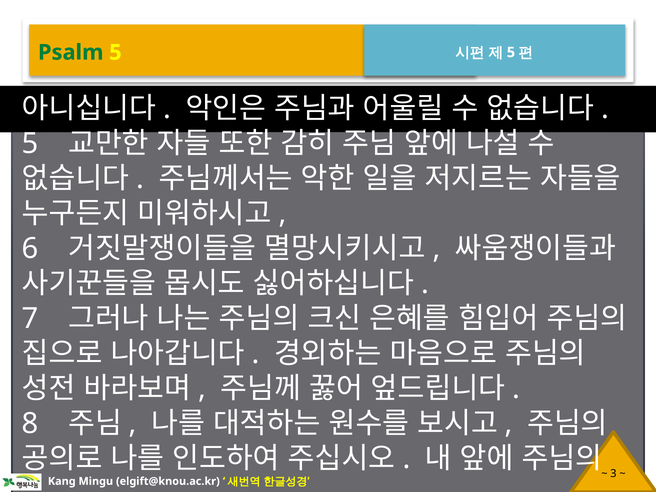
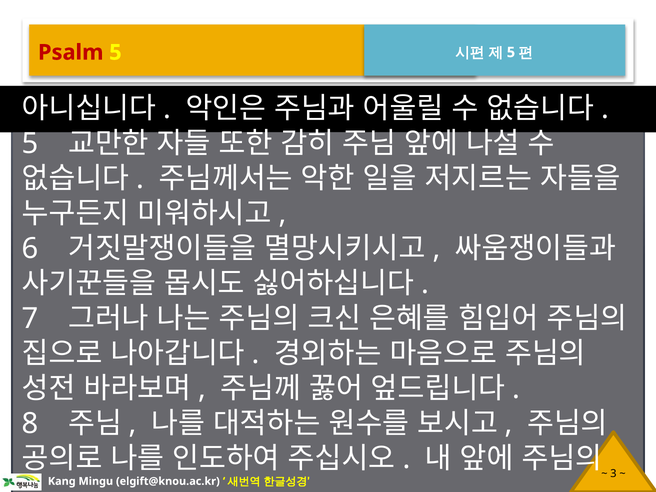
Psalm colour: green -> red
